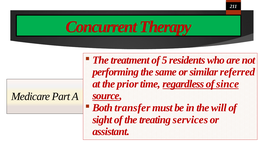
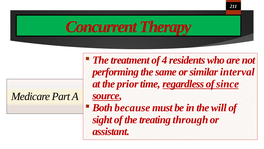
5: 5 -> 4
referred: referred -> interval
transfer: transfer -> because
services: services -> through
